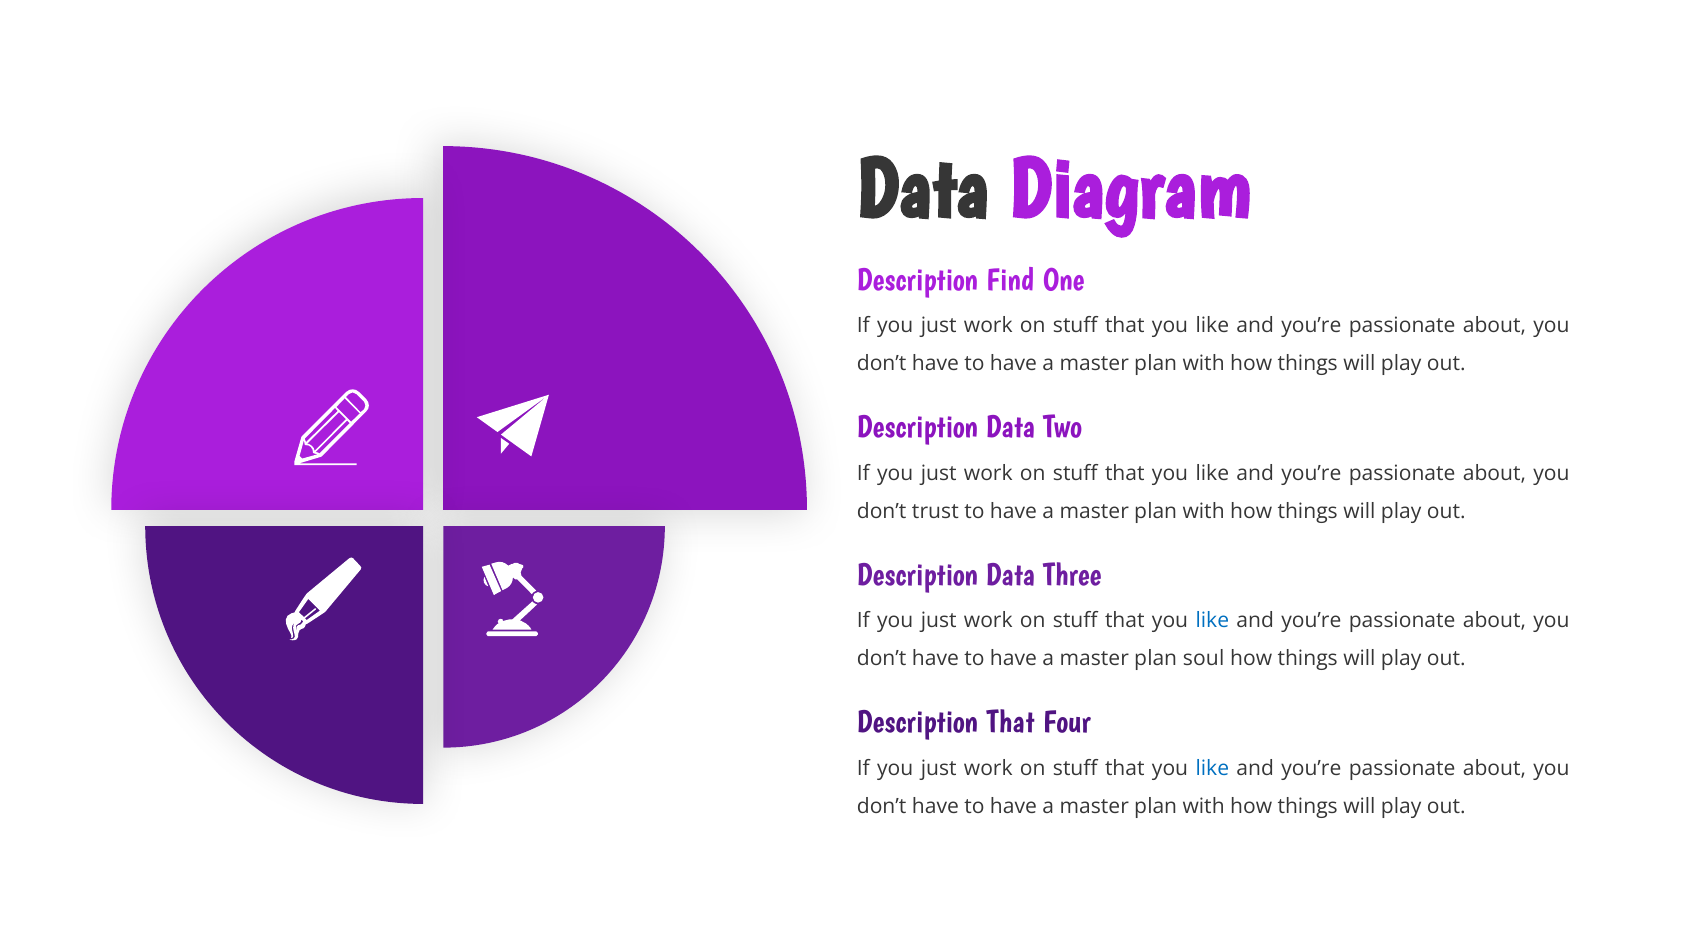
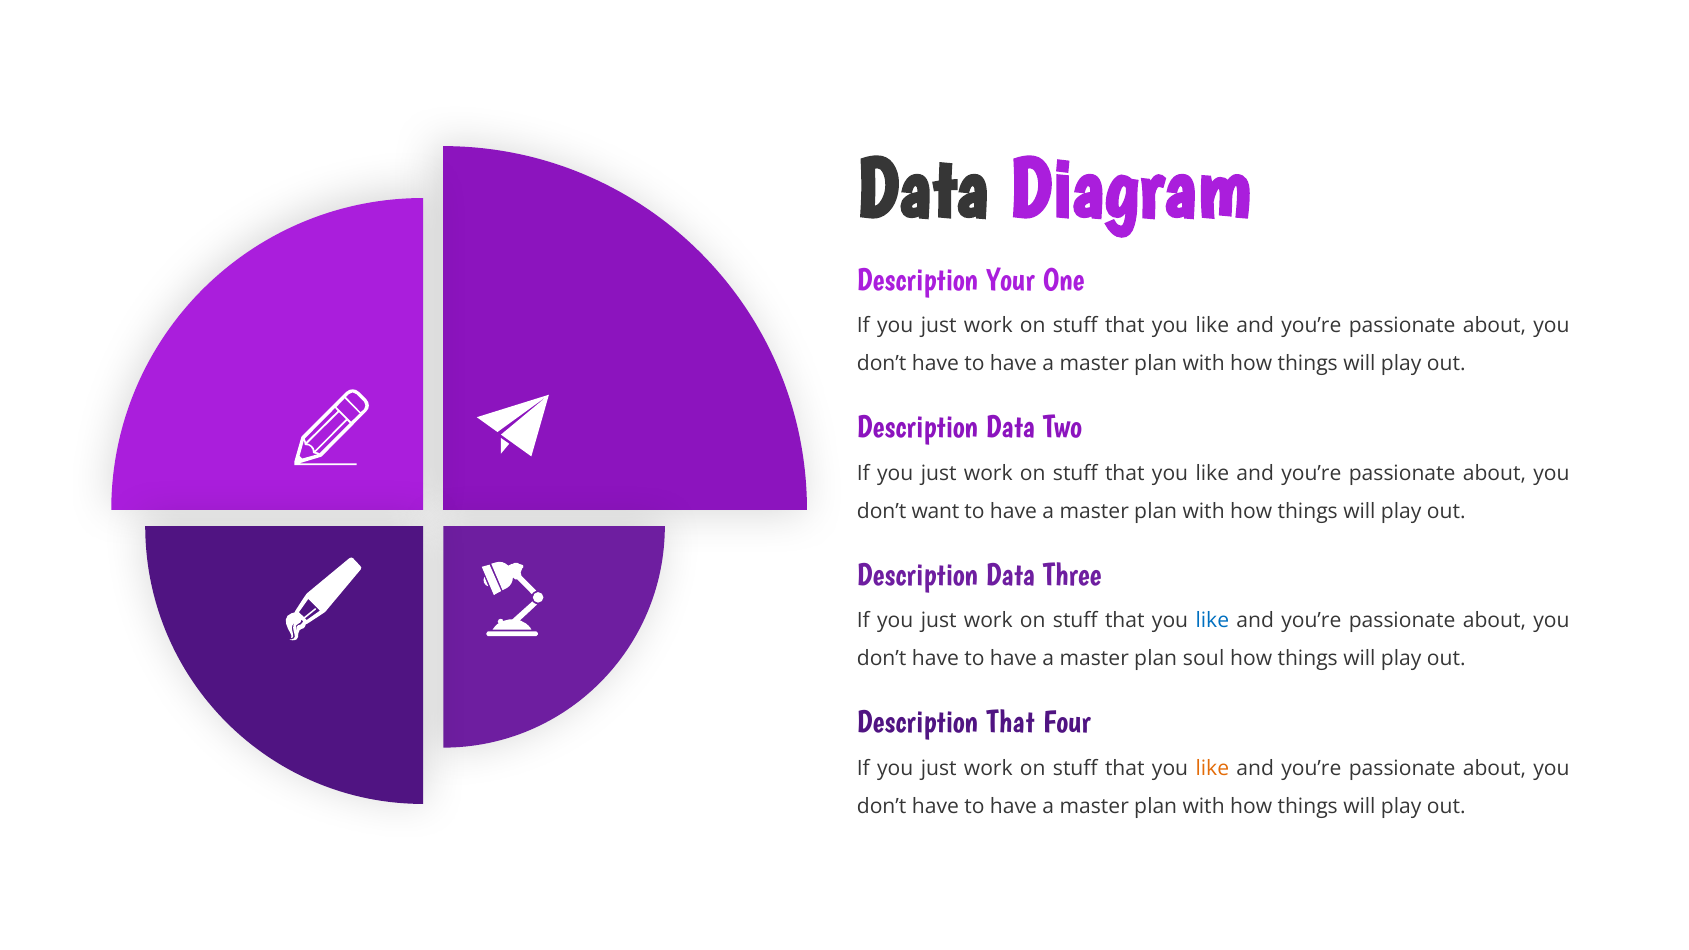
Find: Find -> Your
trust: trust -> want
like at (1212, 768) colour: blue -> orange
